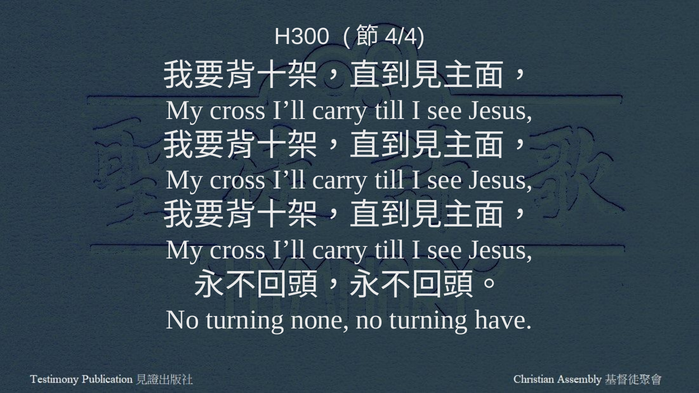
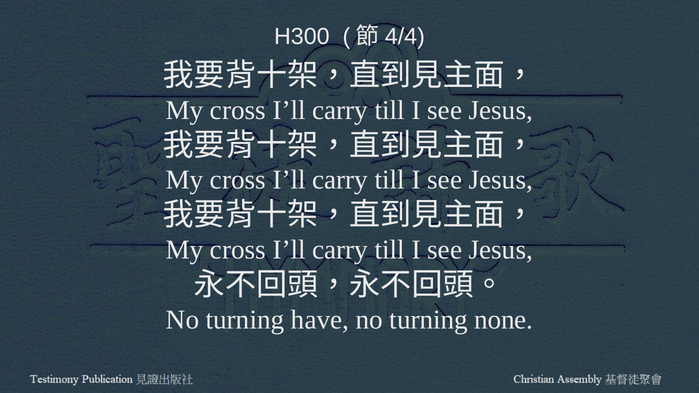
none: none -> have
have: have -> none
